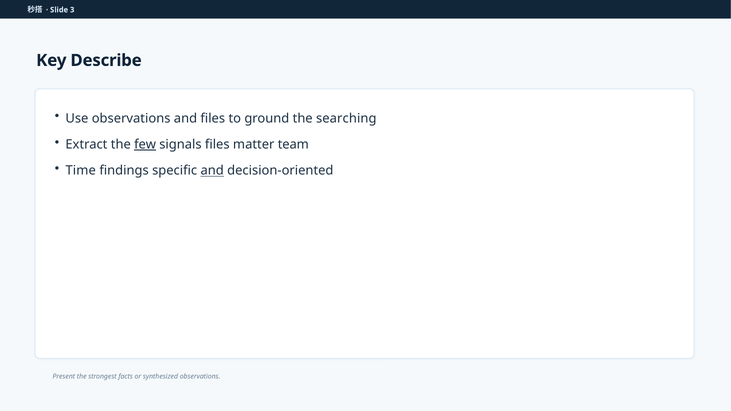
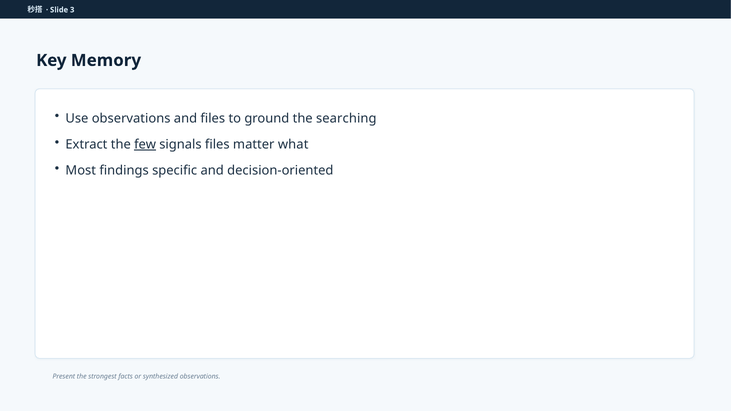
Describe: Describe -> Memory
team: team -> what
Time: Time -> Most
and at (212, 171) underline: present -> none
